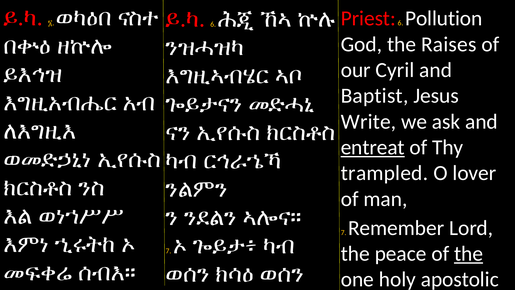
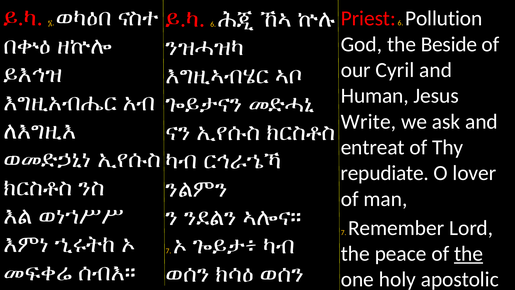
Raises: Raises -> Beside
Baptist: Baptist -> Human
entreat underline: present -> none
trampled: trampled -> repudiate
